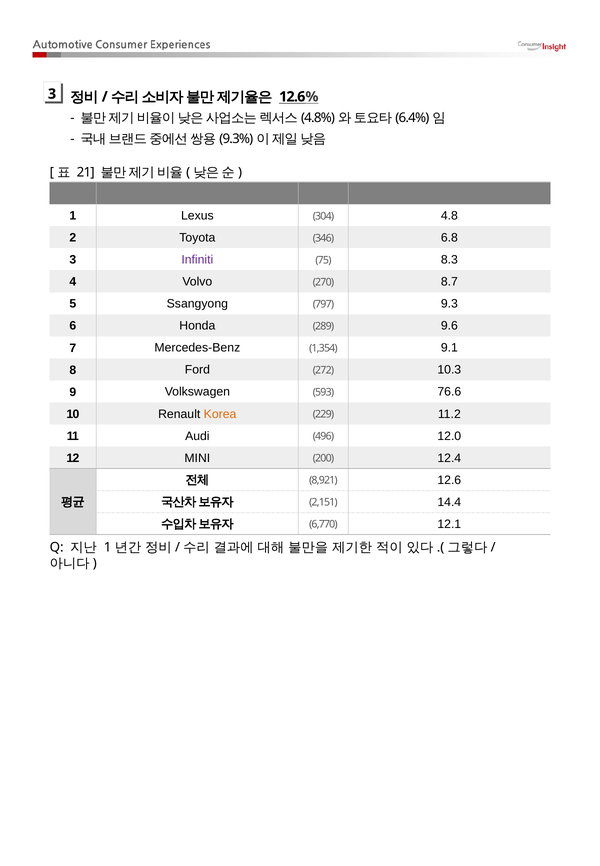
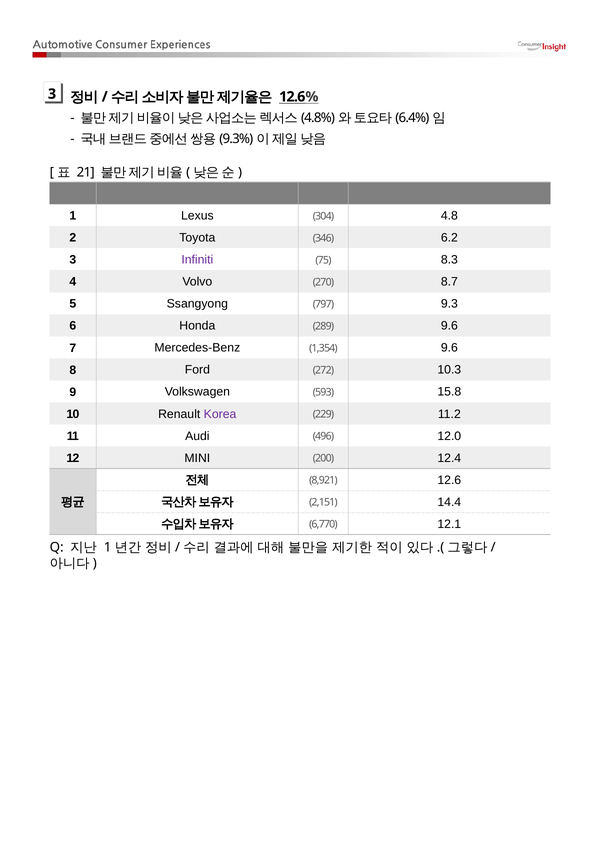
6.8: 6.8 -> 6.2
1,354 9.1: 9.1 -> 9.6
76.6: 76.6 -> 15.8
Korea colour: orange -> purple
